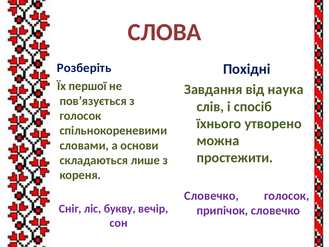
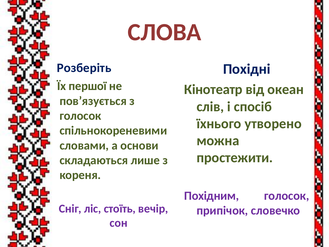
Завдання: Завдання -> Кінотеатр
наука: наука -> океан
Словечко at (211, 195): Словечко -> Похідним
букву: букву -> стоїть
